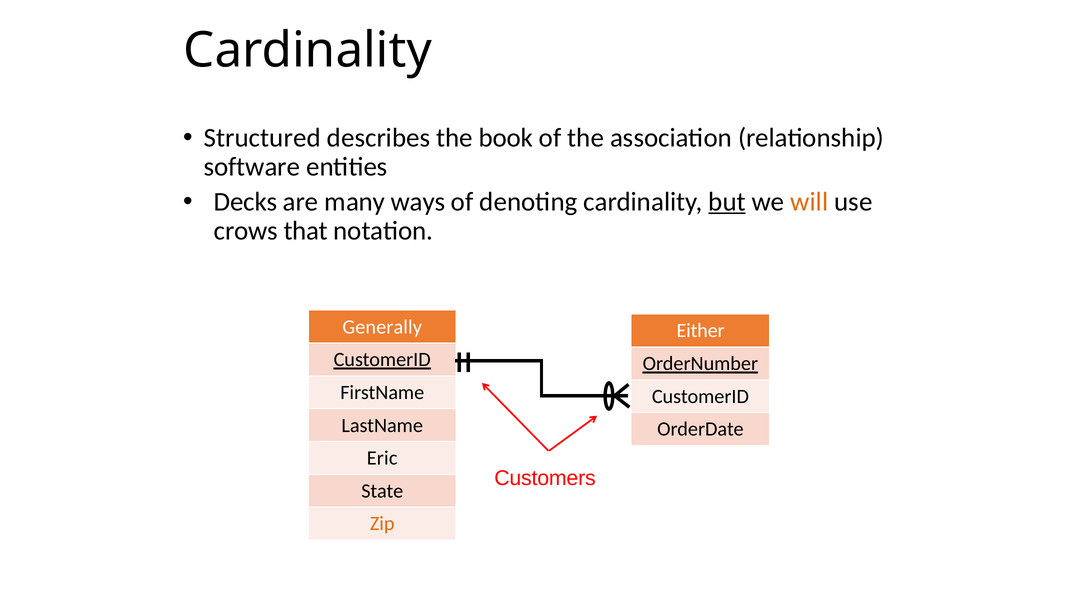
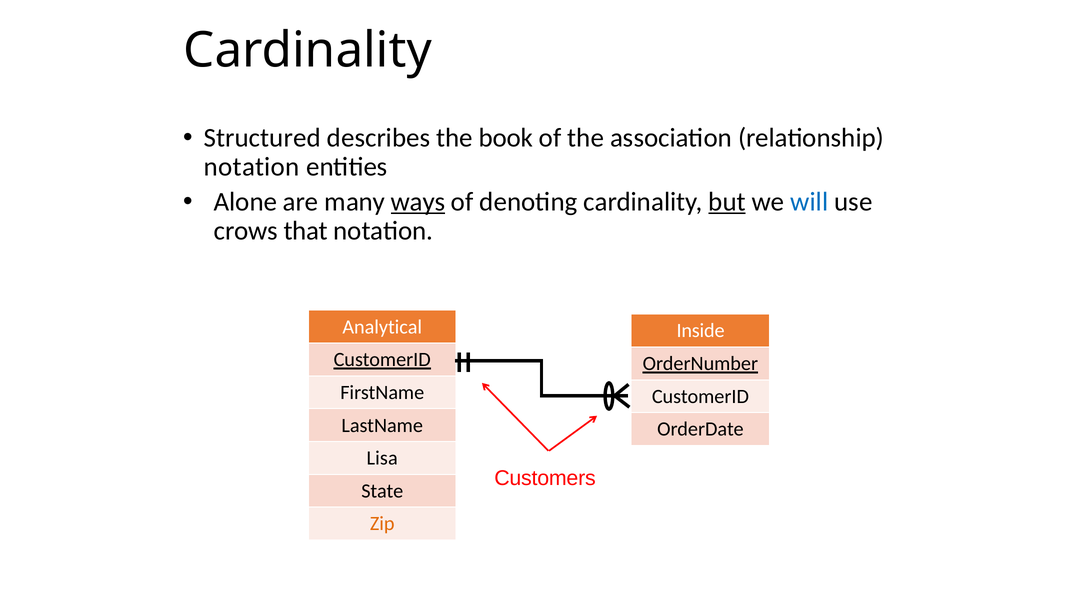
software at (252, 167): software -> notation
Decks: Decks -> Alone
ways underline: none -> present
will colour: orange -> blue
Generally: Generally -> Analytical
Either: Either -> Inside
Eric: Eric -> Lisa
